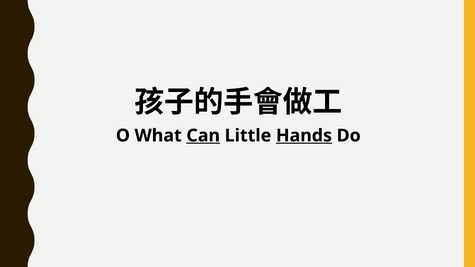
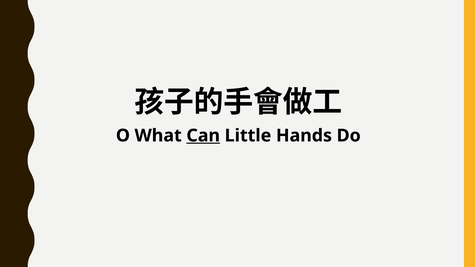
Hands underline: present -> none
